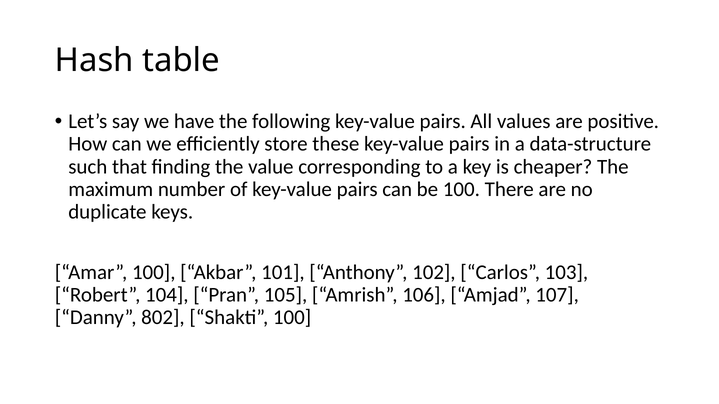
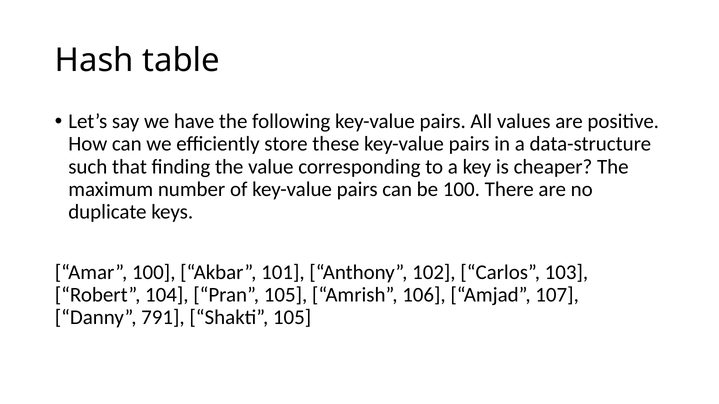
802: 802 -> 791
Shakti 100: 100 -> 105
